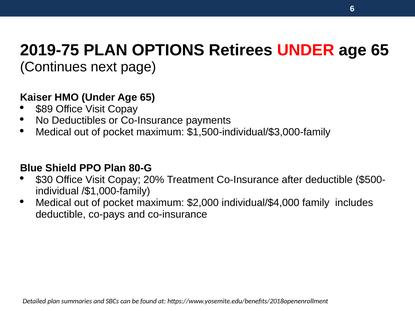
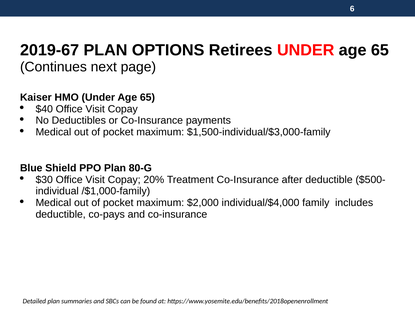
2019-75: 2019-75 -> 2019-67
$89: $89 -> $40
